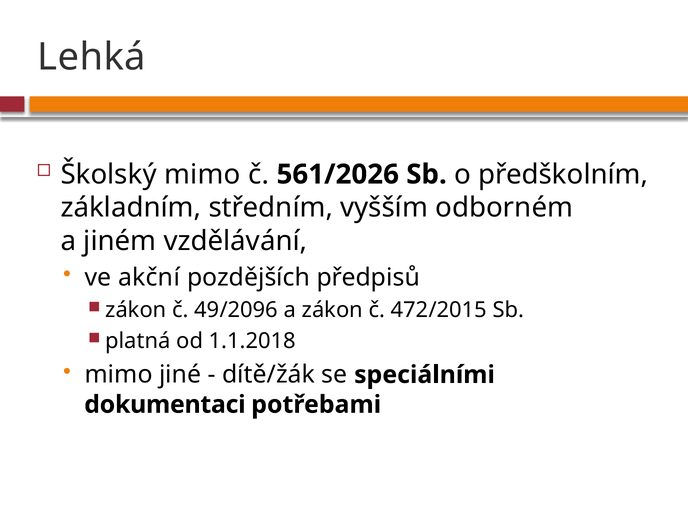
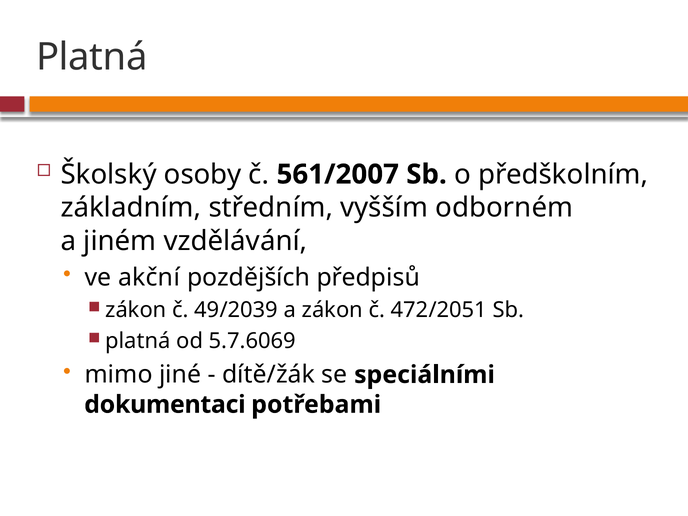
Lehká at (91, 57): Lehká -> Platná
Školský mimo: mimo -> osoby
561/2026: 561/2026 -> 561/2007
49/2096: 49/2096 -> 49/2039
472/2015: 472/2015 -> 472/2051
1.1.2018: 1.1.2018 -> 5.7.6069
